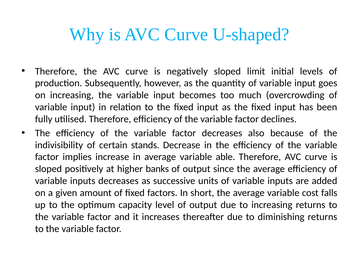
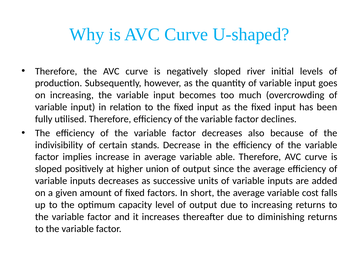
limit: limit -> river
banks: banks -> union
